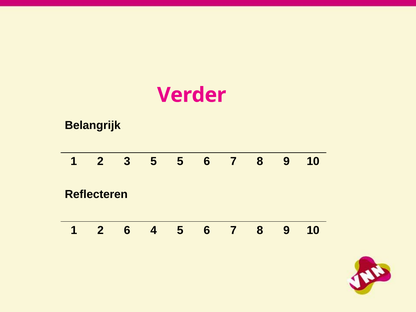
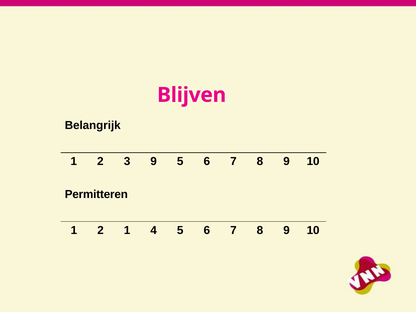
Verder: Verder -> Blijven
3 5: 5 -> 9
Reflecteren: Reflecteren -> Permitteren
2 6: 6 -> 1
